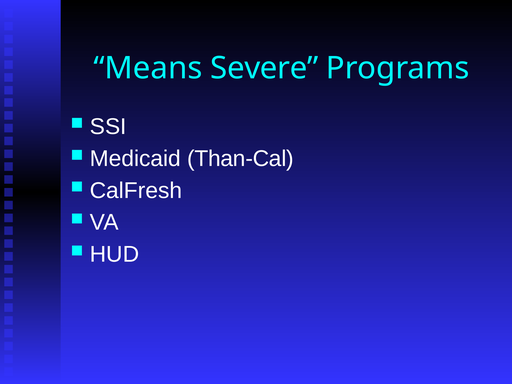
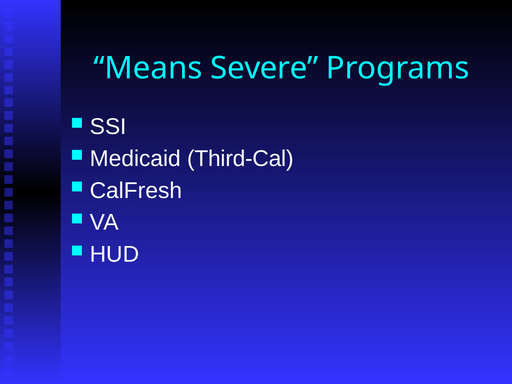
Than-Cal: Than-Cal -> Third-Cal
